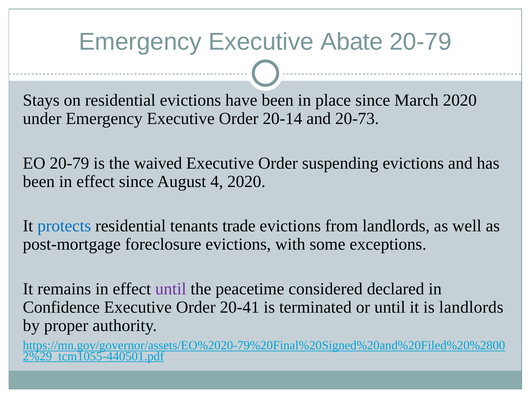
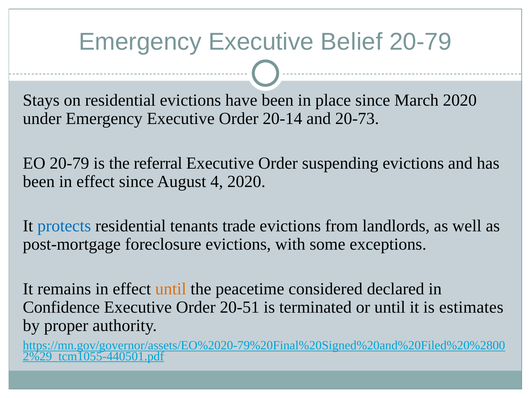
Abate: Abate -> Belief
waived: waived -> referral
until at (171, 289) colour: purple -> orange
20-41: 20-41 -> 20-51
is landlords: landlords -> estimates
